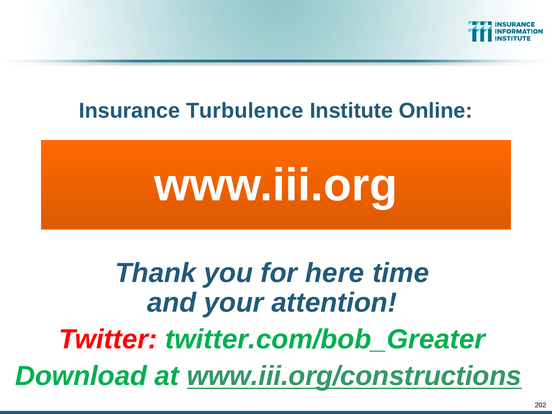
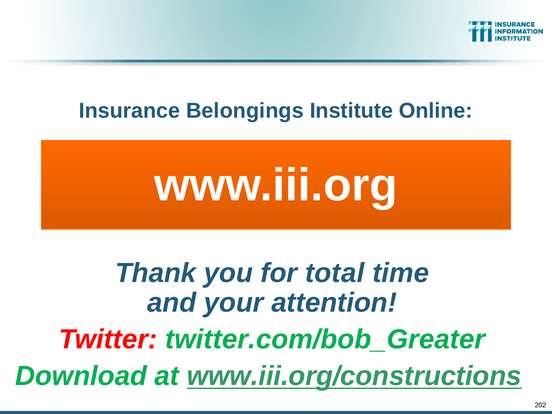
Turbulence: Turbulence -> Belongings
here: here -> total
